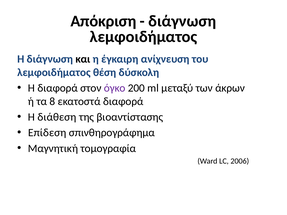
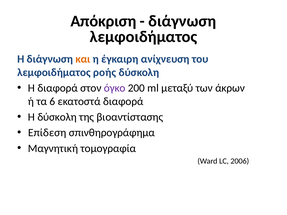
και colour: black -> orange
θέση: θέση -> ροής
8: 8 -> 6
Η διάθεση: διάθεση -> δύσκολη
